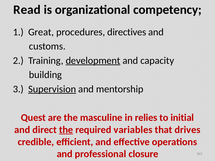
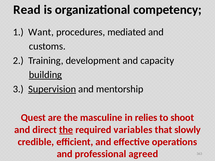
Great: Great -> Want
directives: directives -> mediated
development underline: present -> none
building underline: none -> present
initial: initial -> shoot
drives: drives -> slowly
closure: closure -> agreed
